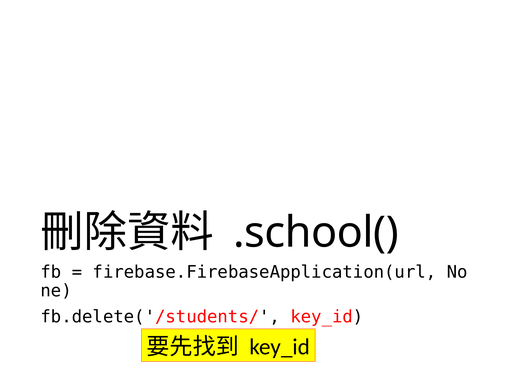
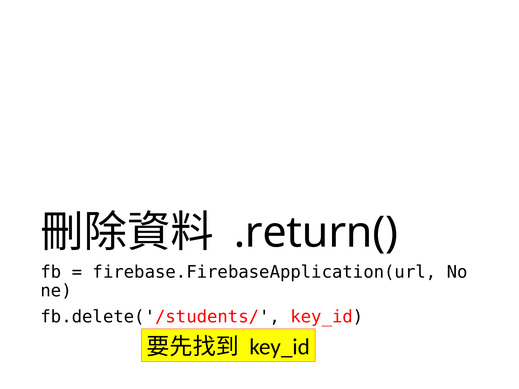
.school(: .school( -> .return(
